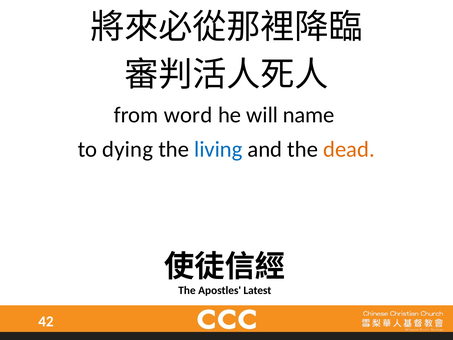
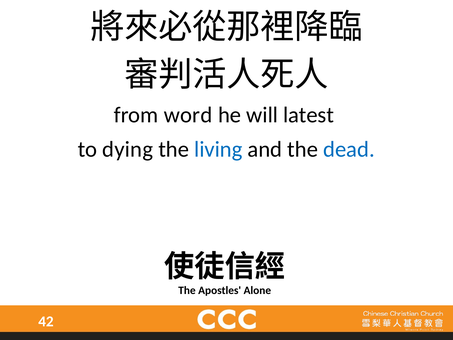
name: name -> latest
dead colour: orange -> blue
Latest: Latest -> Alone
